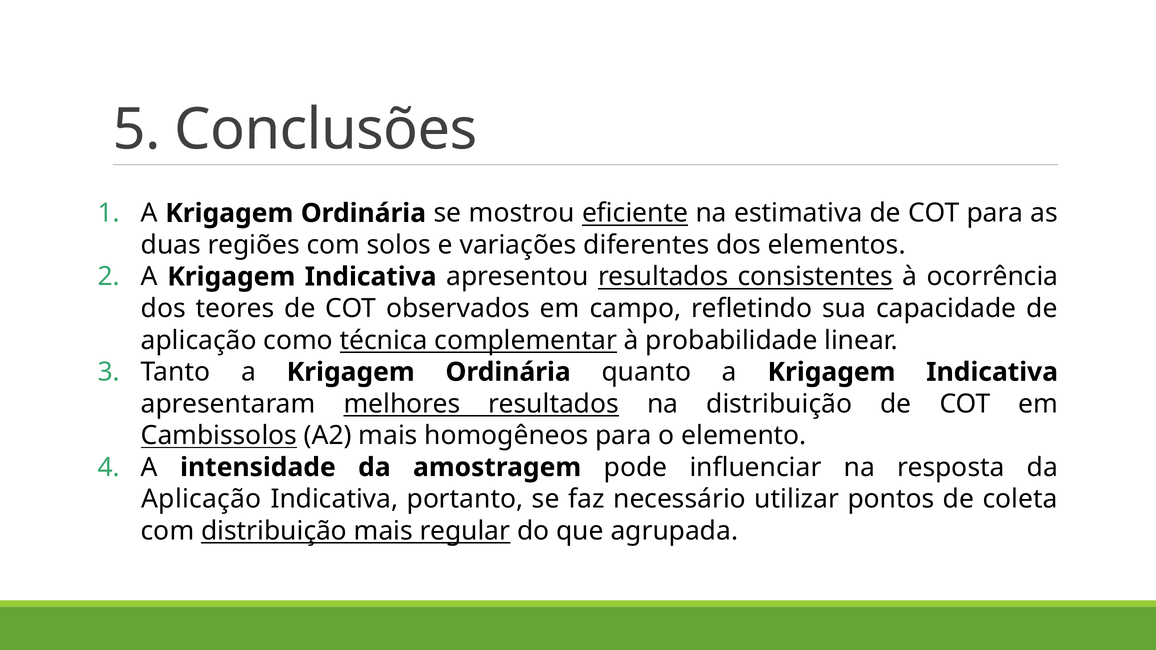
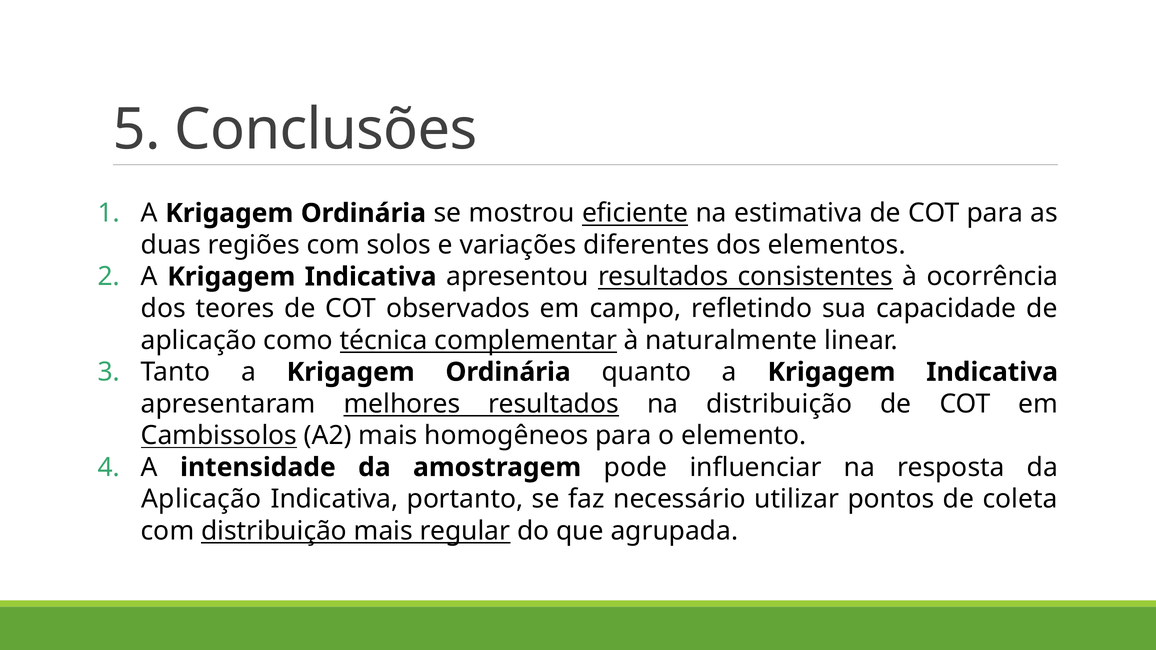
probabilidade: probabilidade -> naturalmente
